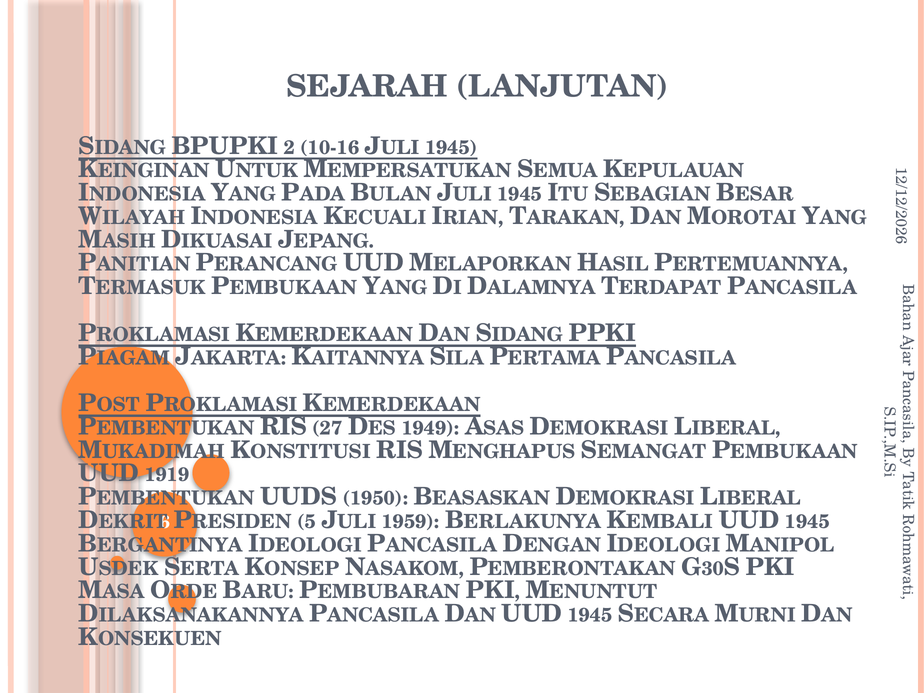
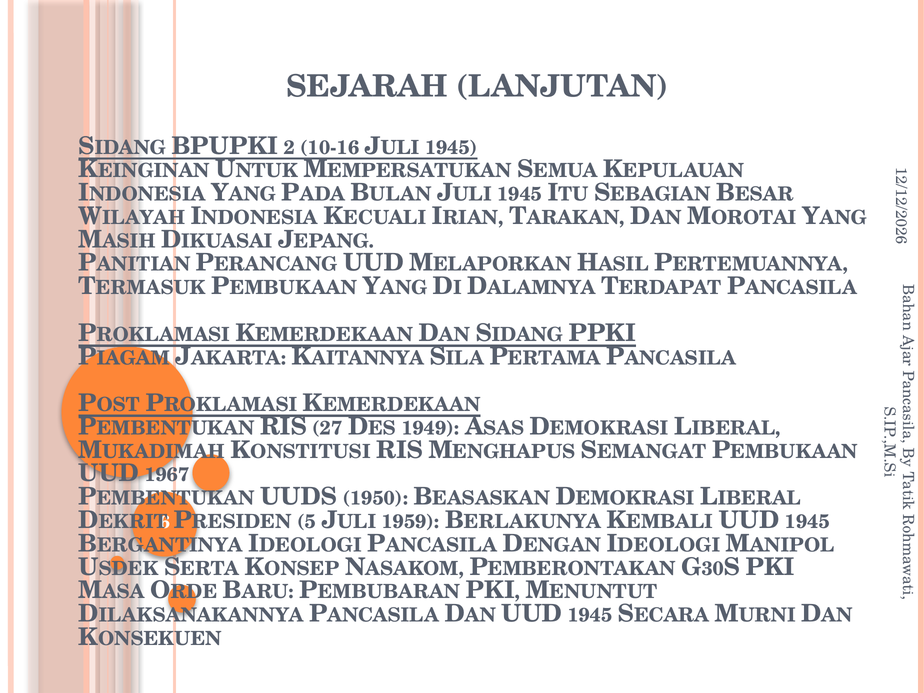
1919: 1919 -> 1967
